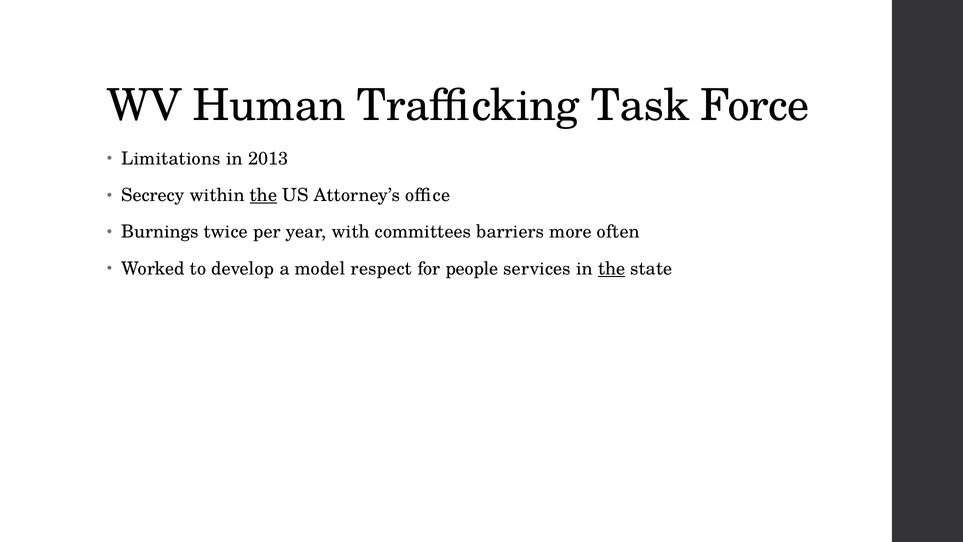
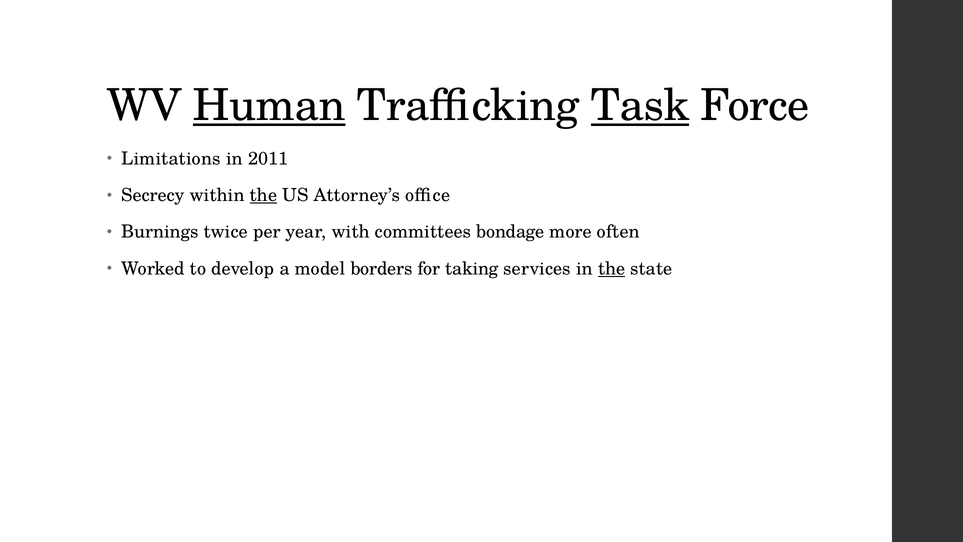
Human underline: none -> present
Task underline: none -> present
2013: 2013 -> 2011
barriers: barriers -> bondage
respect: respect -> borders
people: people -> taking
